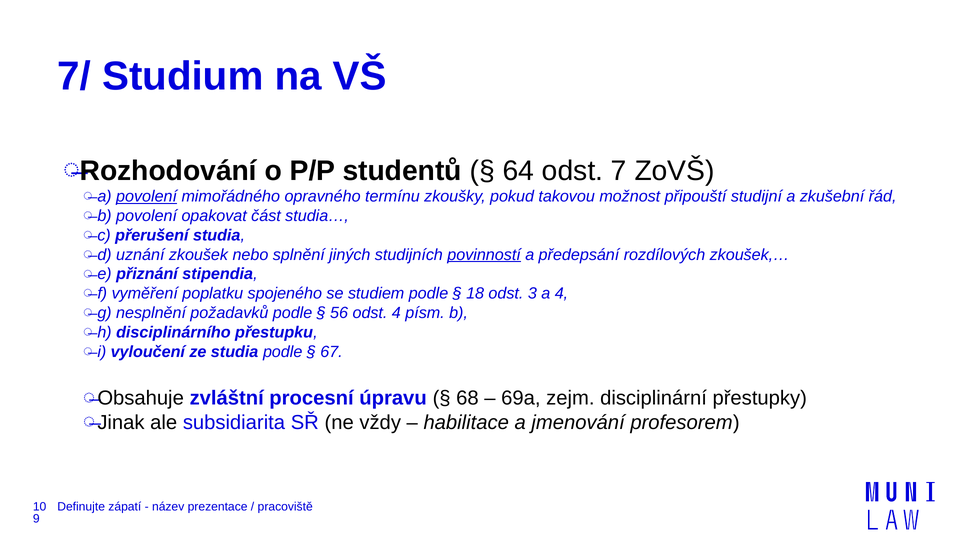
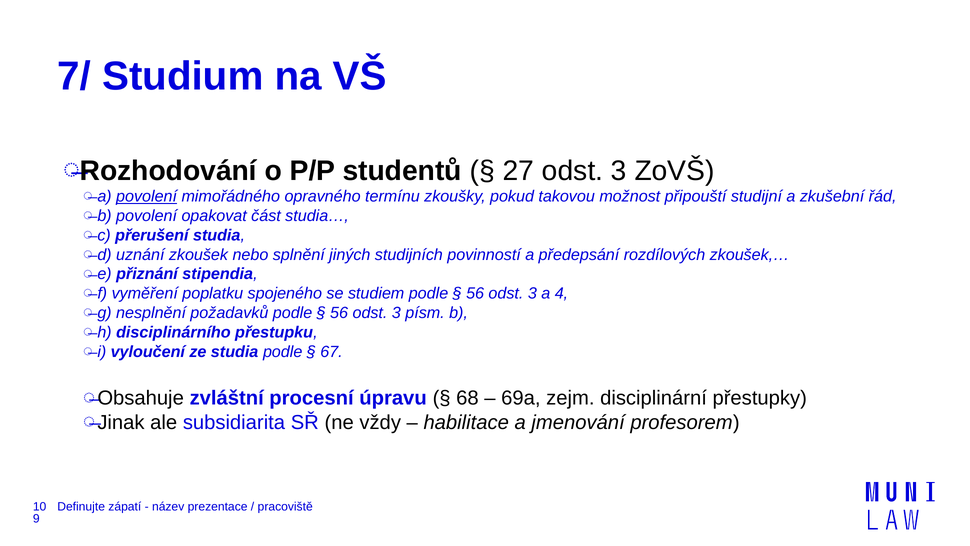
64: 64 -> 27
7 at (619, 171): 7 -> 3
povinností underline: present -> none
18 at (475, 293): 18 -> 56
4 at (396, 313): 4 -> 3
